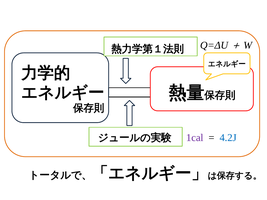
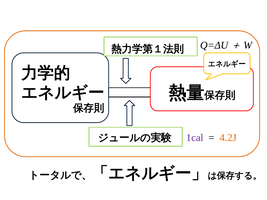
4.2J colour: blue -> orange
